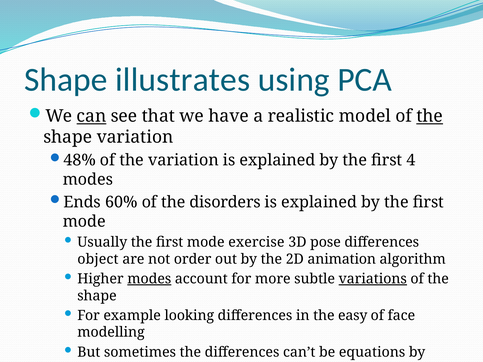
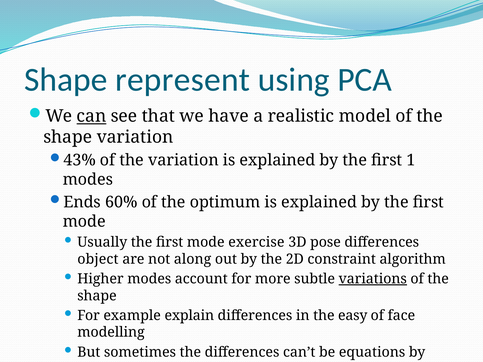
illustrates: illustrates -> represent
the at (430, 116) underline: present -> none
48%: 48% -> 43%
4: 4 -> 1
disorders: disorders -> optimum
order: order -> along
animation: animation -> constraint
modes at (149, 279) underline: present -> none
looking: looking -> explain
